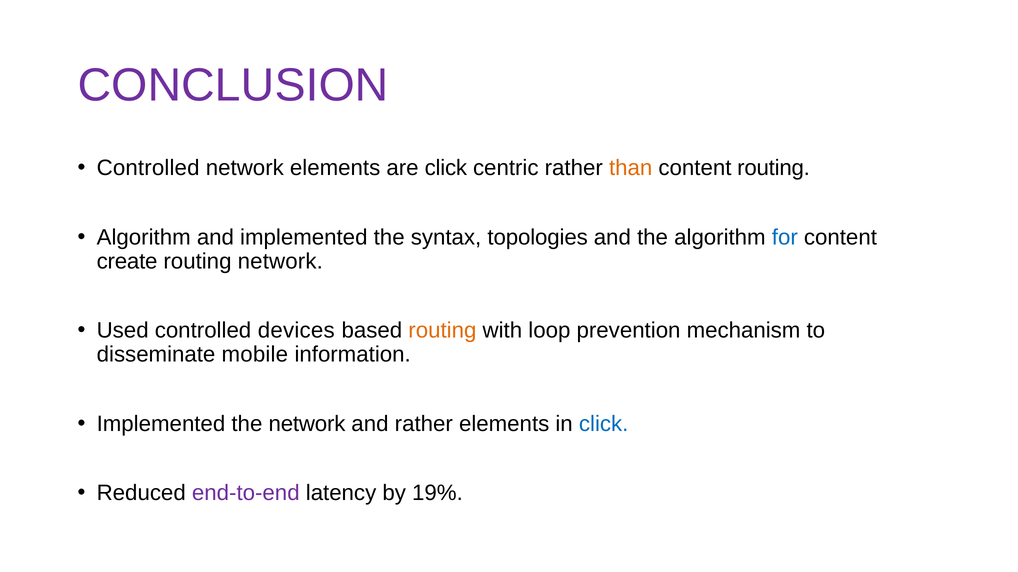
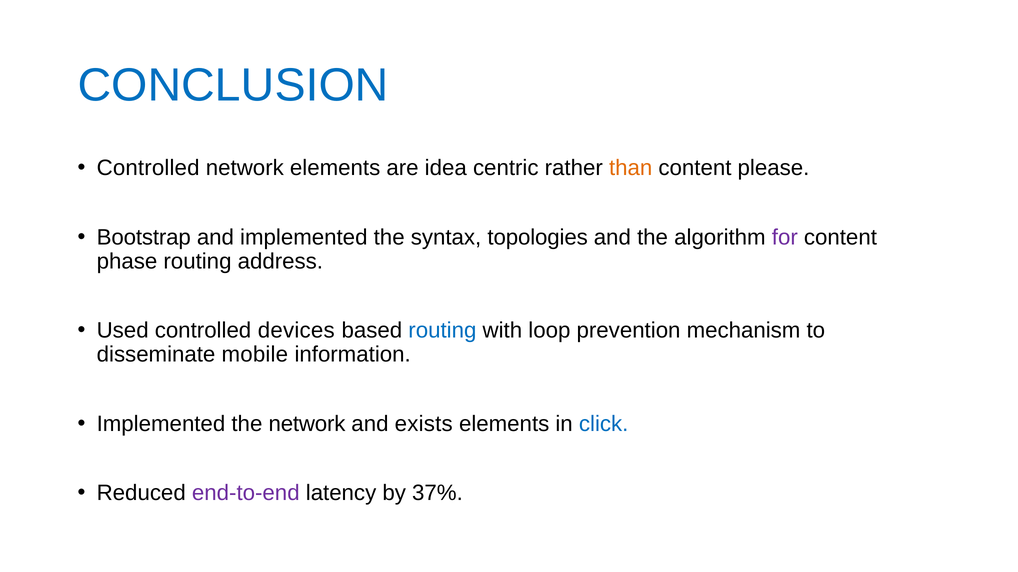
CONCLUSION colour: purple -> blue
are click: click -> idea
content routing: routing -> please
Algorithm at (144, 237): Algorithm -> Bootstrap
for colour: blue -> purple
create: create -> phase
routing network: network -> address
routing at (442, 331) colour: orange -> blue
and rather: rather -> exists
19%: 19% -> 37%
